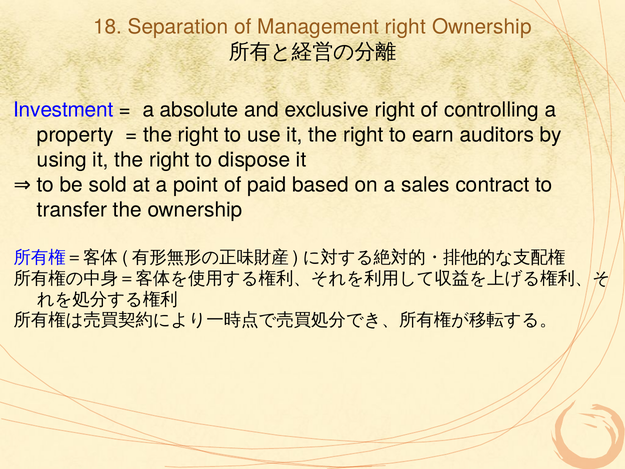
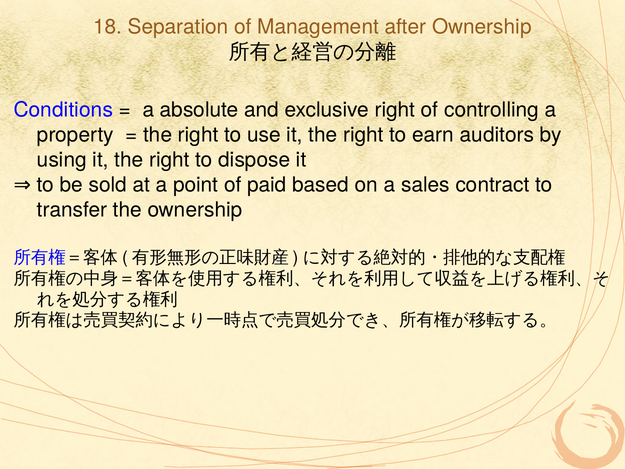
Management right: right -> after
Investment: Investment -> Conditions
